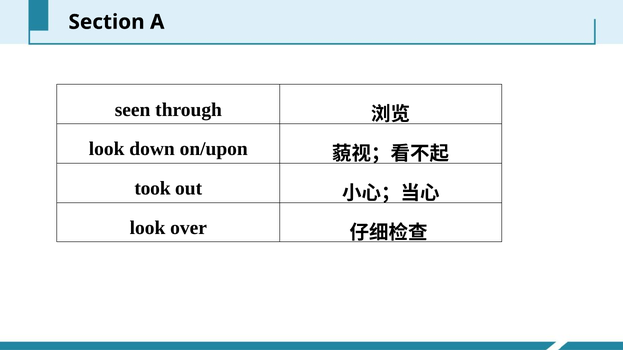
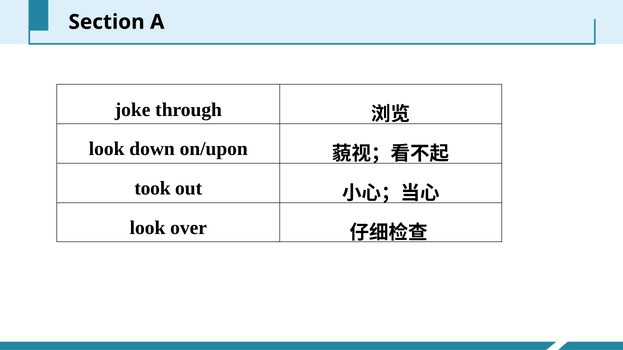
seen: seen -> joke
